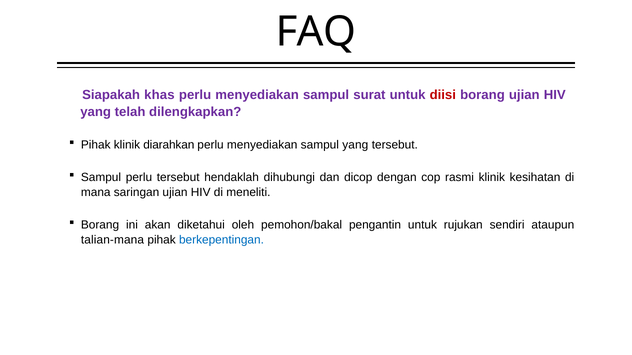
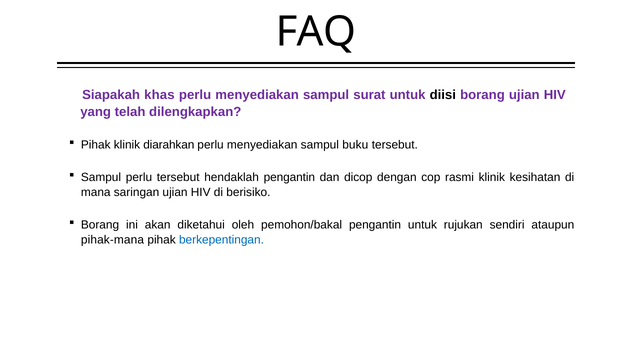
diisi colour: red -> black
sampul yang: yang -> buku
hendaklah dihubungi: dihubungi -> pengantin
meneliti: meneliti -> berisiko
talian-mana: talian-mana -> pihak-mana
